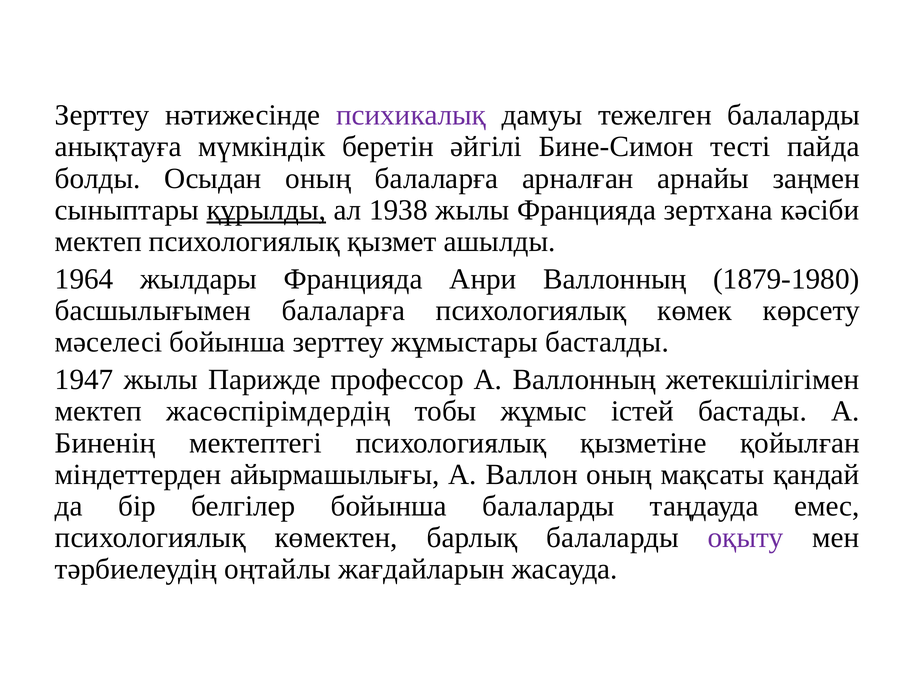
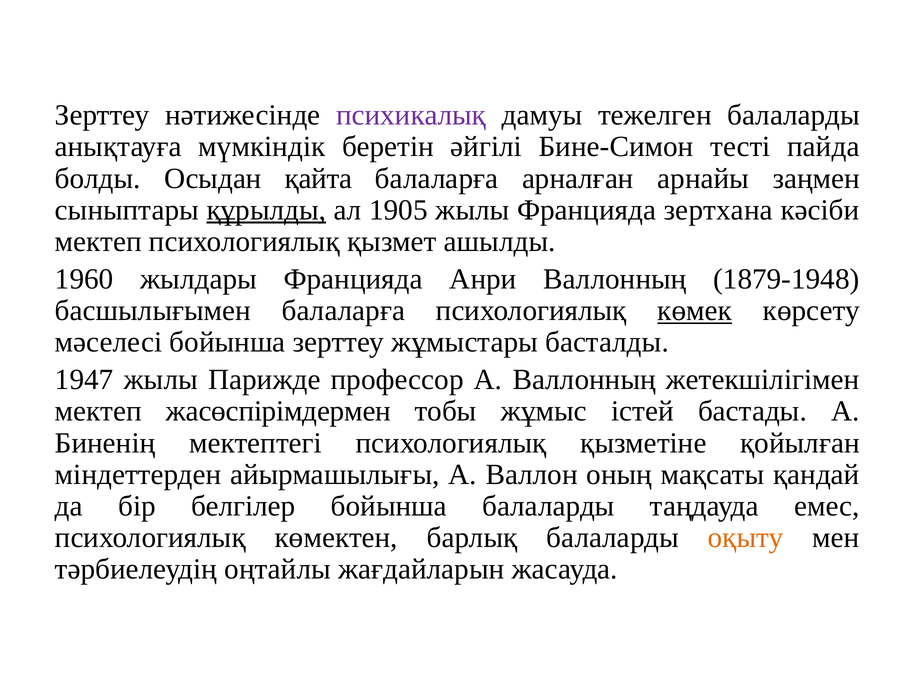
Осыдан оның: оның -> қайта
1938: 1938 -> 1905
1964: 1964 -> 1960
1879-1980: 1879-1980 -> 1879-1948
көмек underline: none -> present
жасөспірімдердің: жасөспірімдердің -> жасөспірімдермен
оқыту colour: purple -> orange
